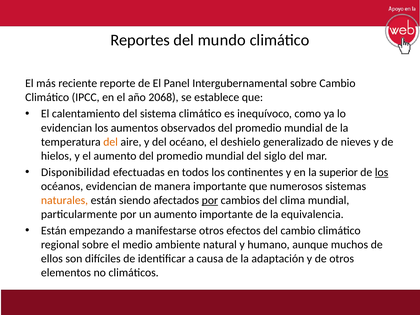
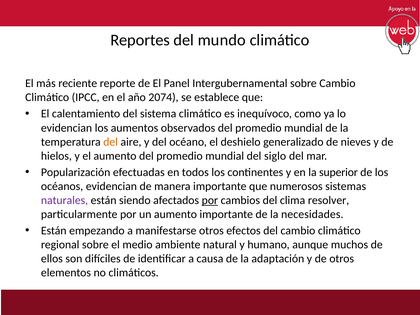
2068: 2068 -> 2074
Disponibilidad: Disponibilidad -> Popularización
los at (382, 172) underline: present -> none
naturales colour: orange -> purple
clima mundial: mundial -> resolver
equivalencia: equivalencia -> necesidades
